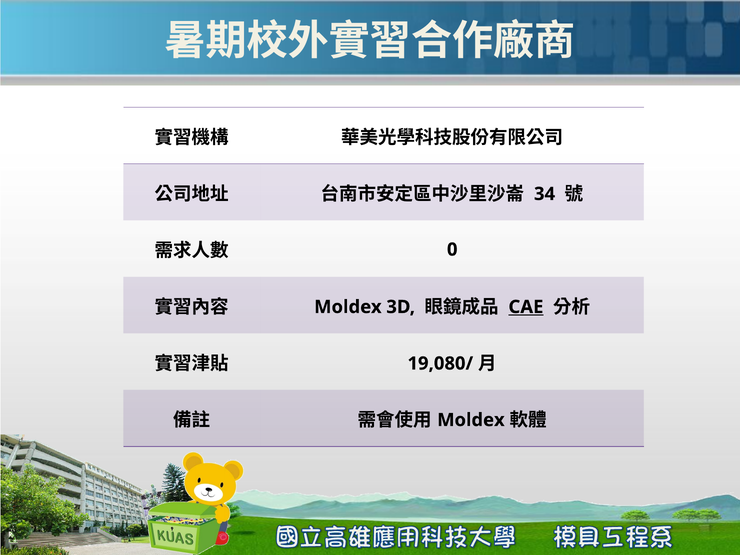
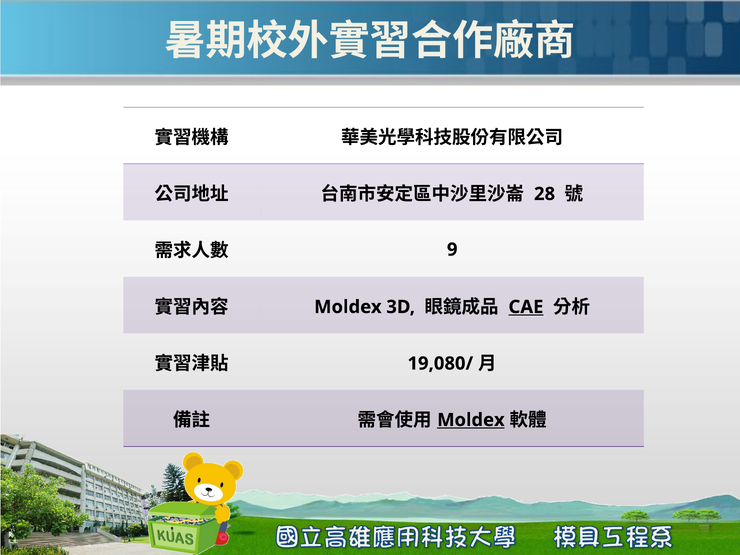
34: 34 -> 28
0: 0 -> 9
Moldex at (471, 420) underline: none -> present
